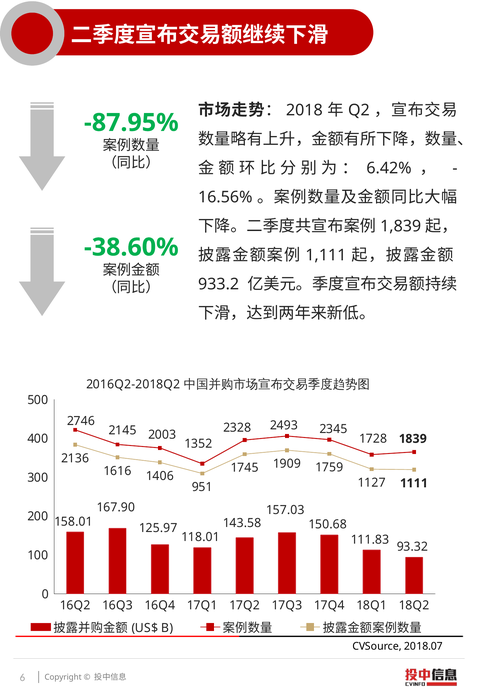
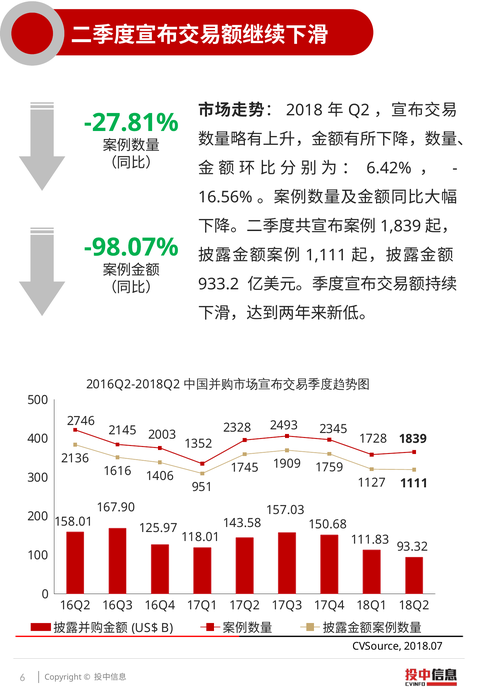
-87.95%: -87.95% -> -27.81%
-38.60%: -38.60% -> -98.07%
